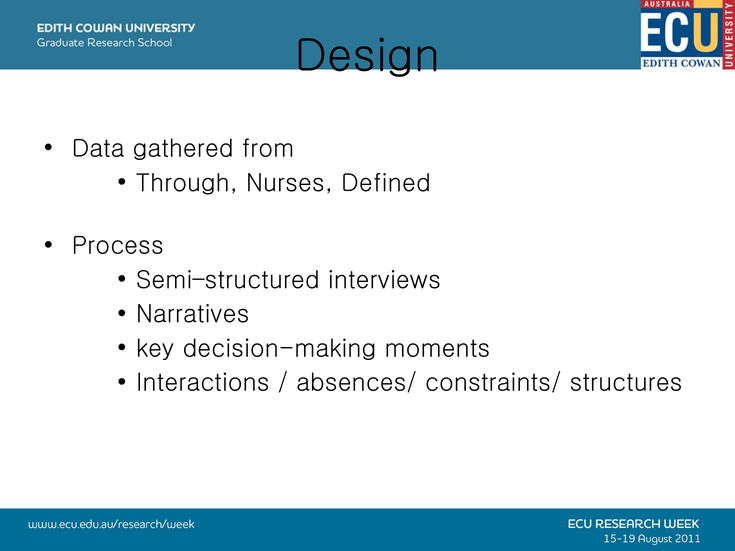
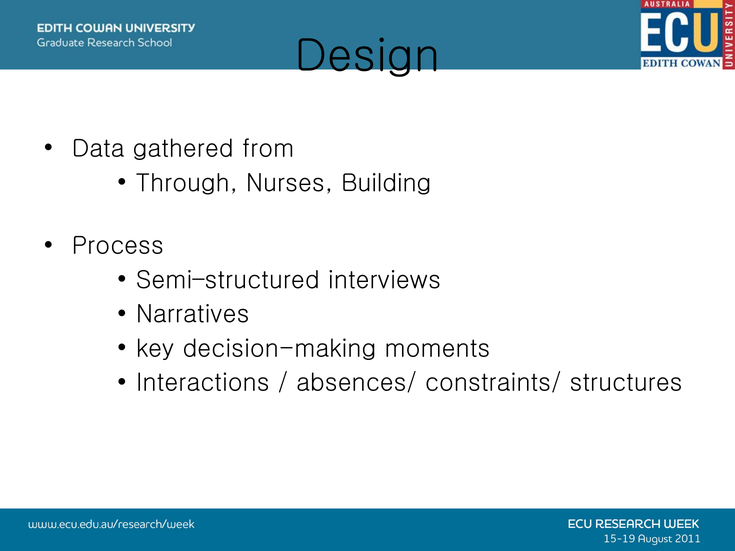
Defined: Defined -> Building
